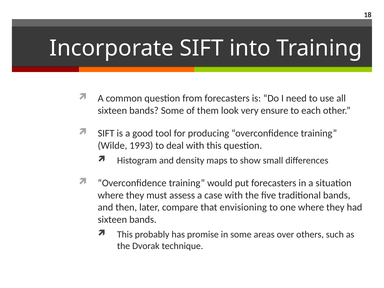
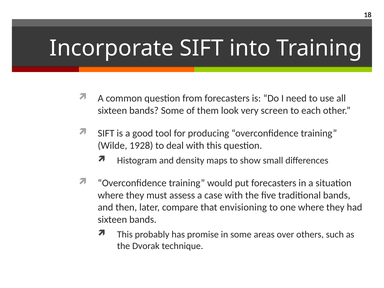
ensure: ensure -> screen
1993: 1993 -> 1928
